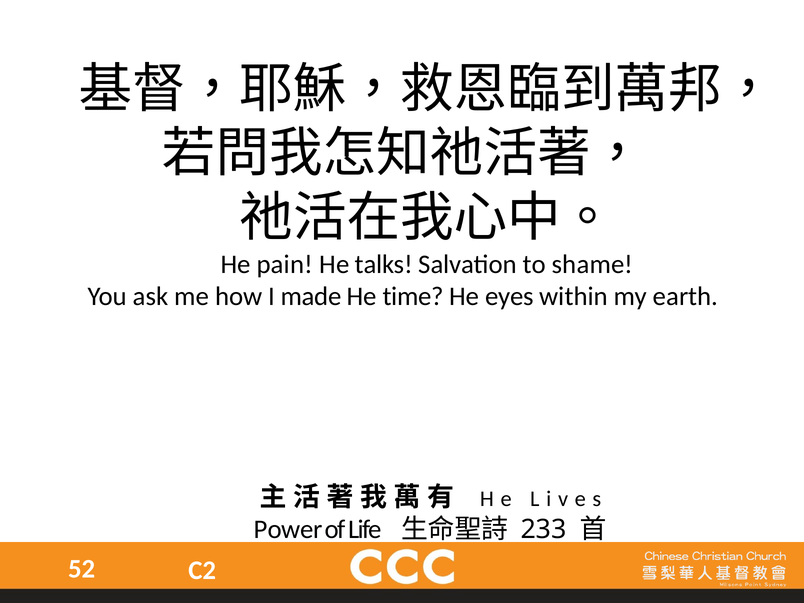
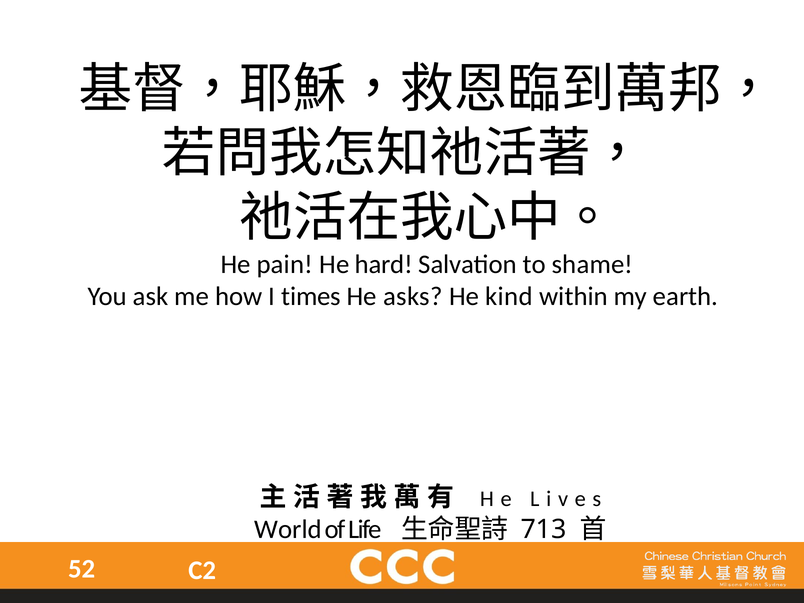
talks: talks -> hard
made: made -> times
time: time -> asks
eyes: eyes -> kind
Power: Power -> World
233: 233 -> 713
